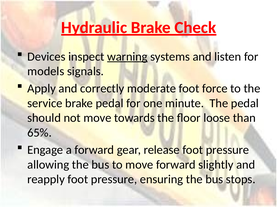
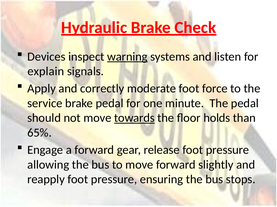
models: models -> explain
towards underline: none -> present
loose: loose -> holds
